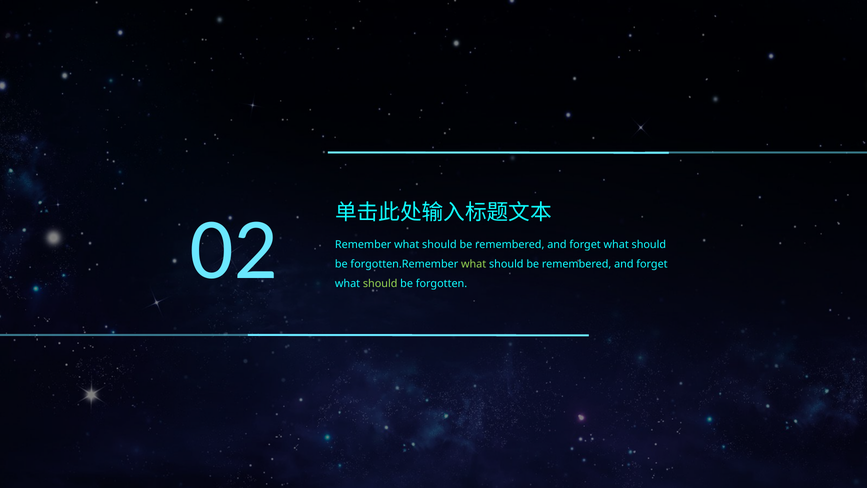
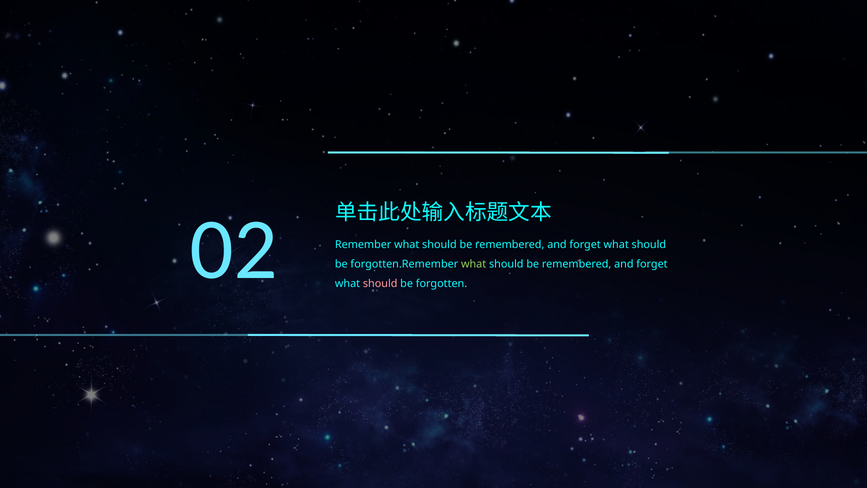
should at (380, 283) colour: light green -> pink
